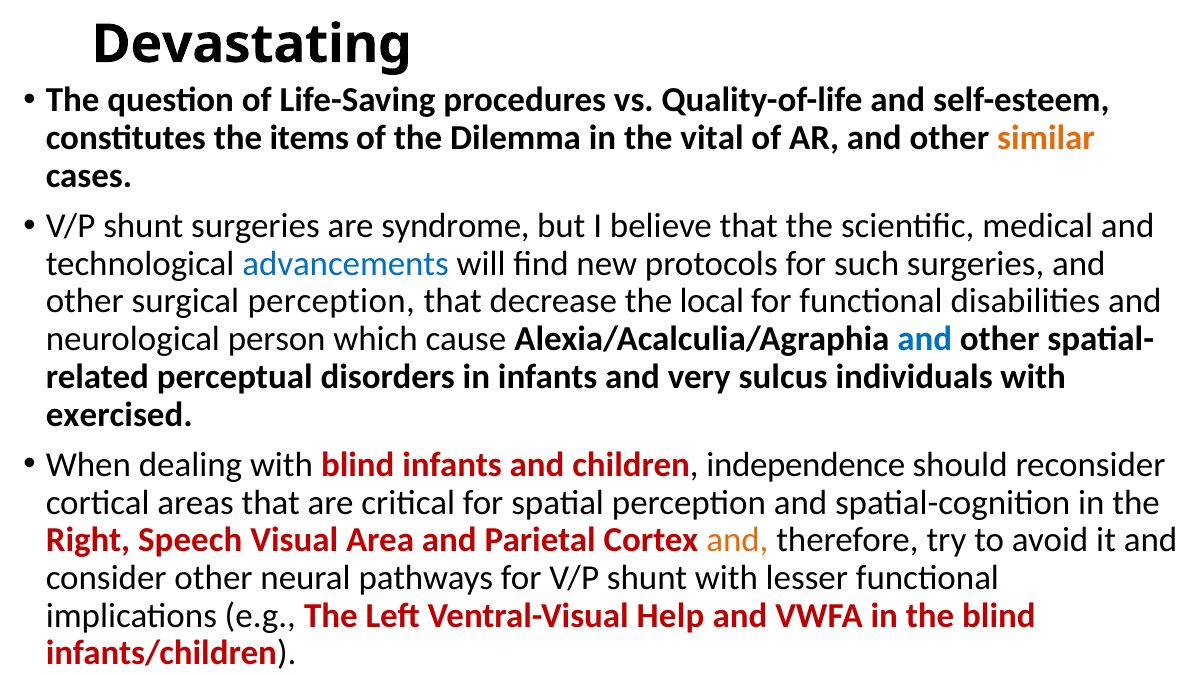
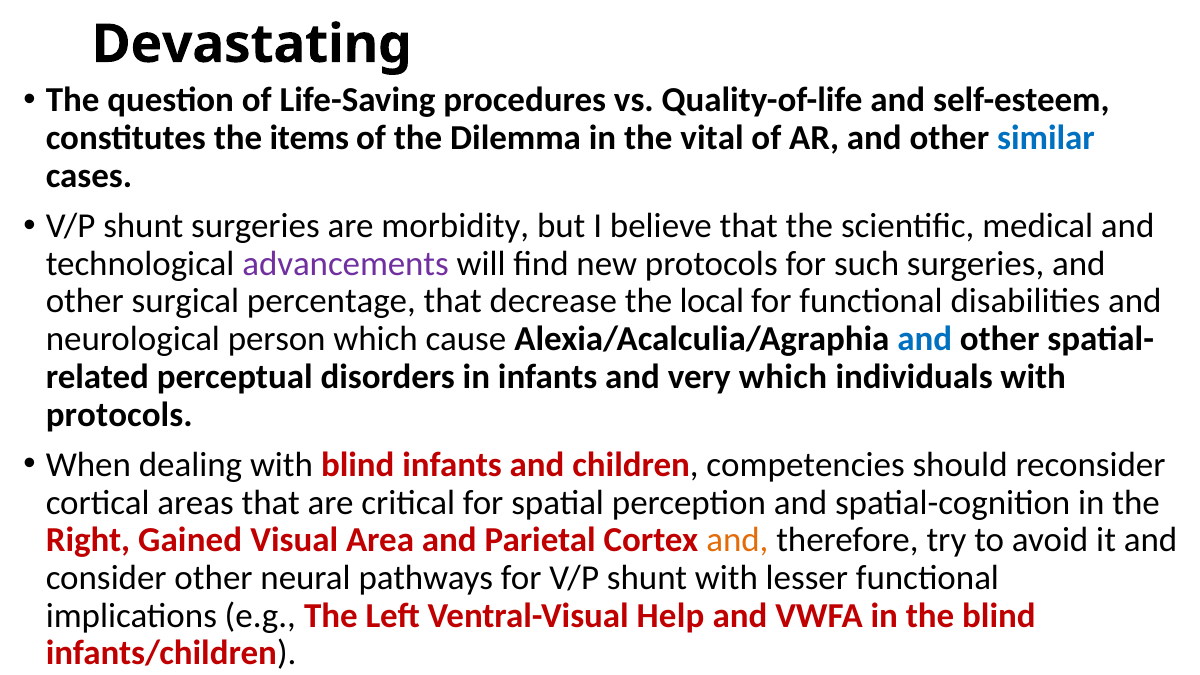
similar colour: orange -> blue
syndrome: syndrome -> morbidity
advancements colour: blue -> purple
surgical perception: perception -> percentage
very sulcus: sulcus -> which
exercised at (119, 414): exercised -> protocols
independence: independence -> competencies
Speech: Speech -> Gained
